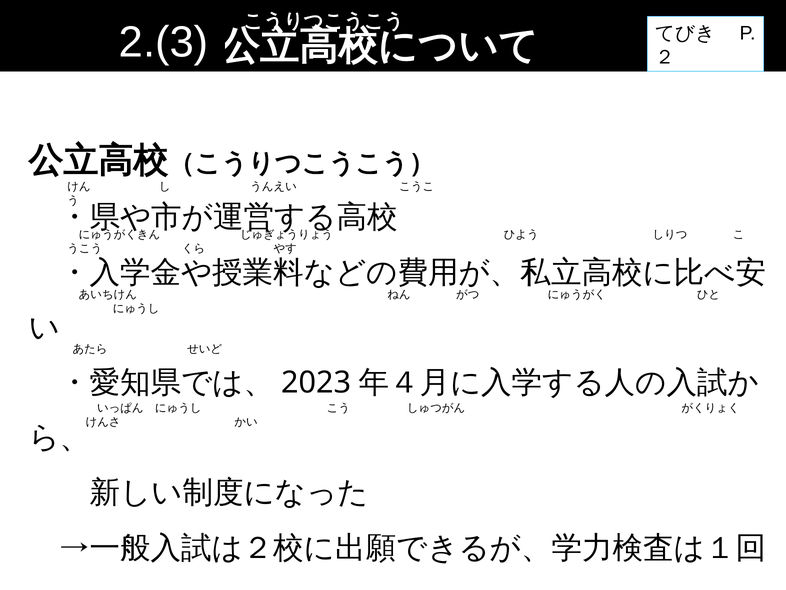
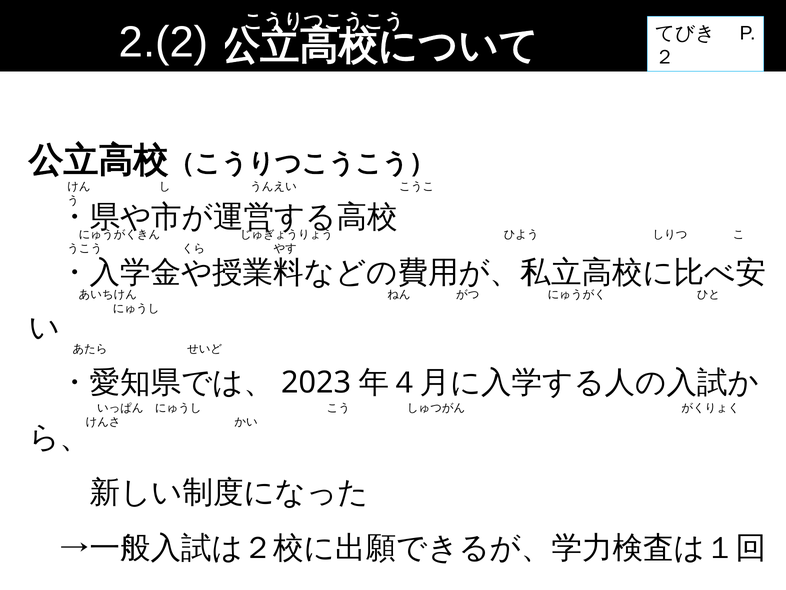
2.(3: 2.(3 -> 2.(2
